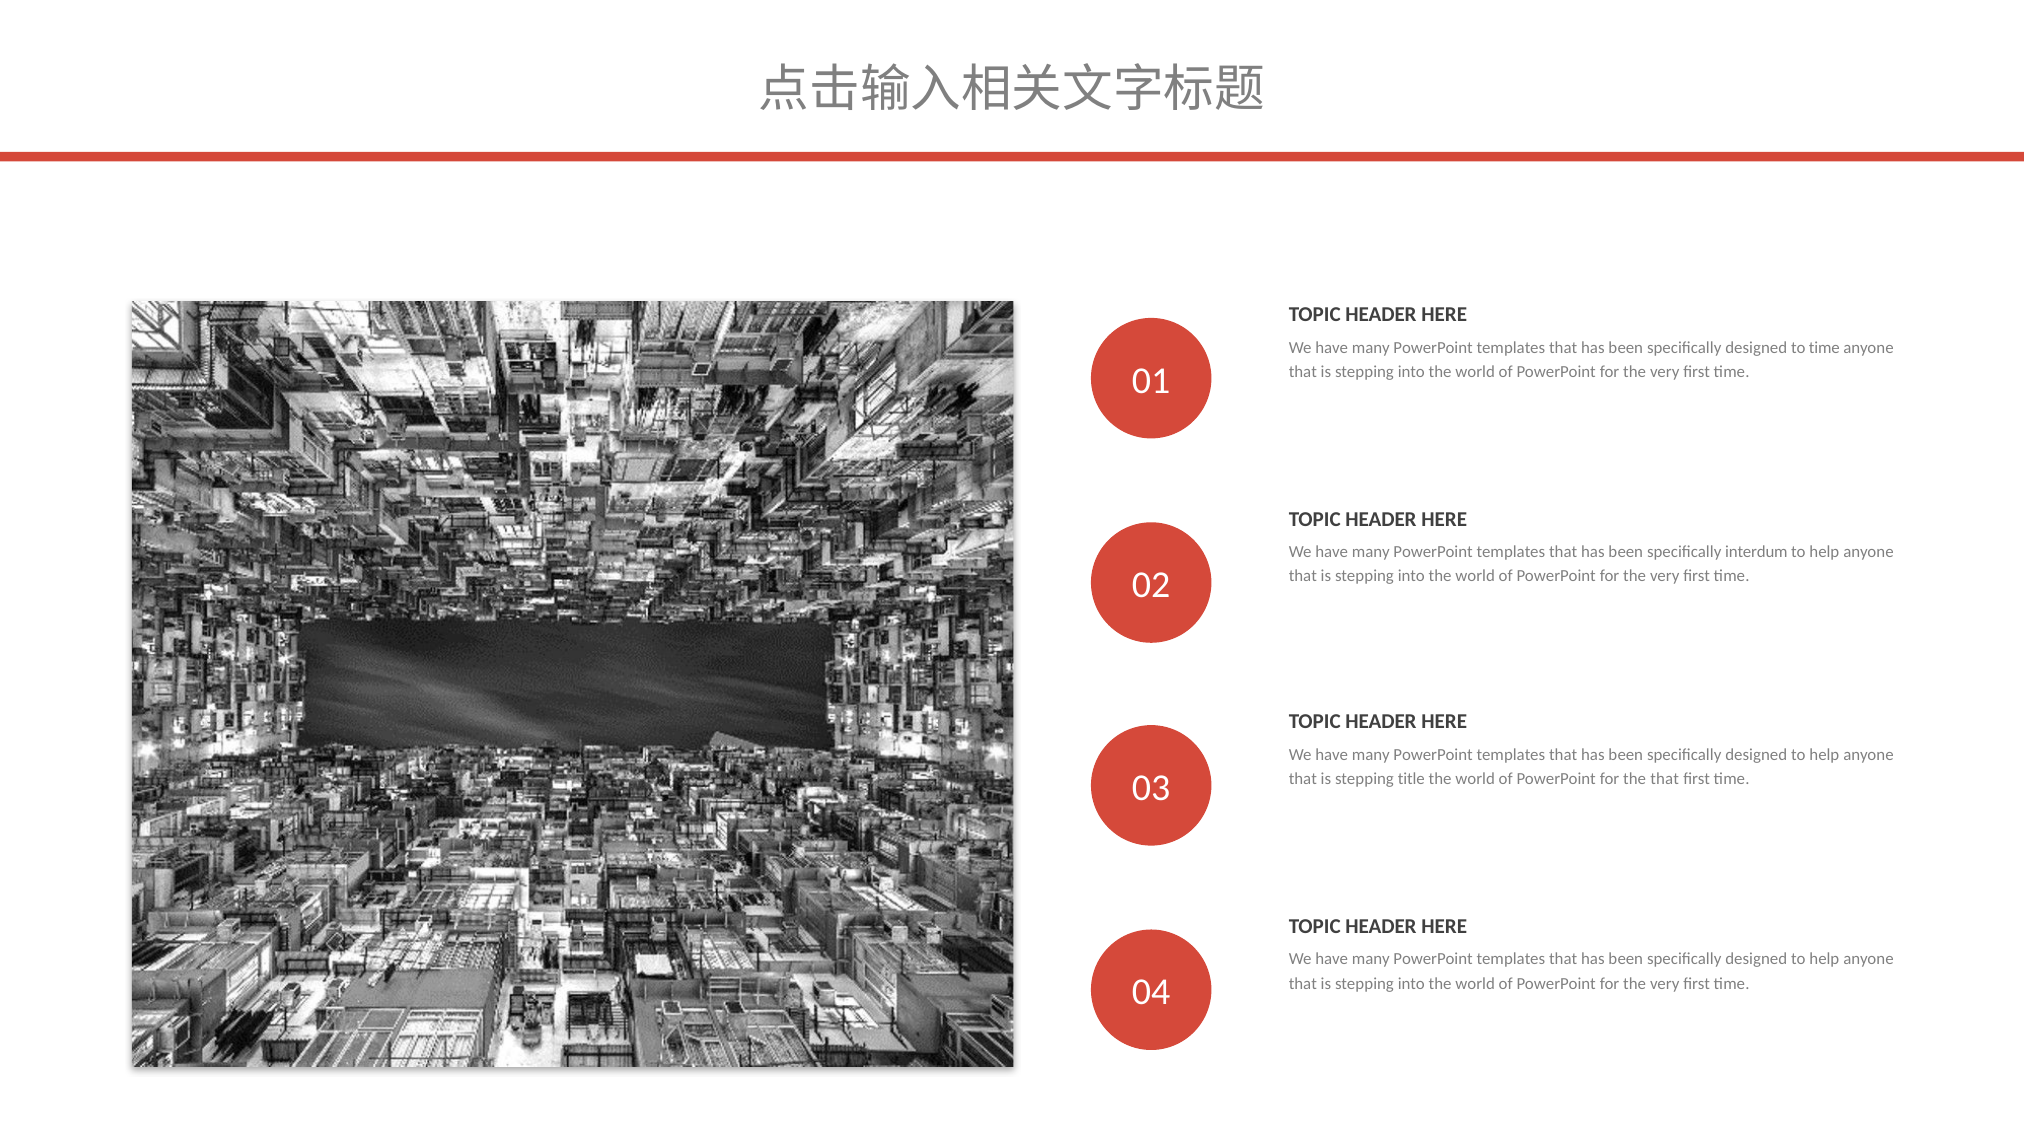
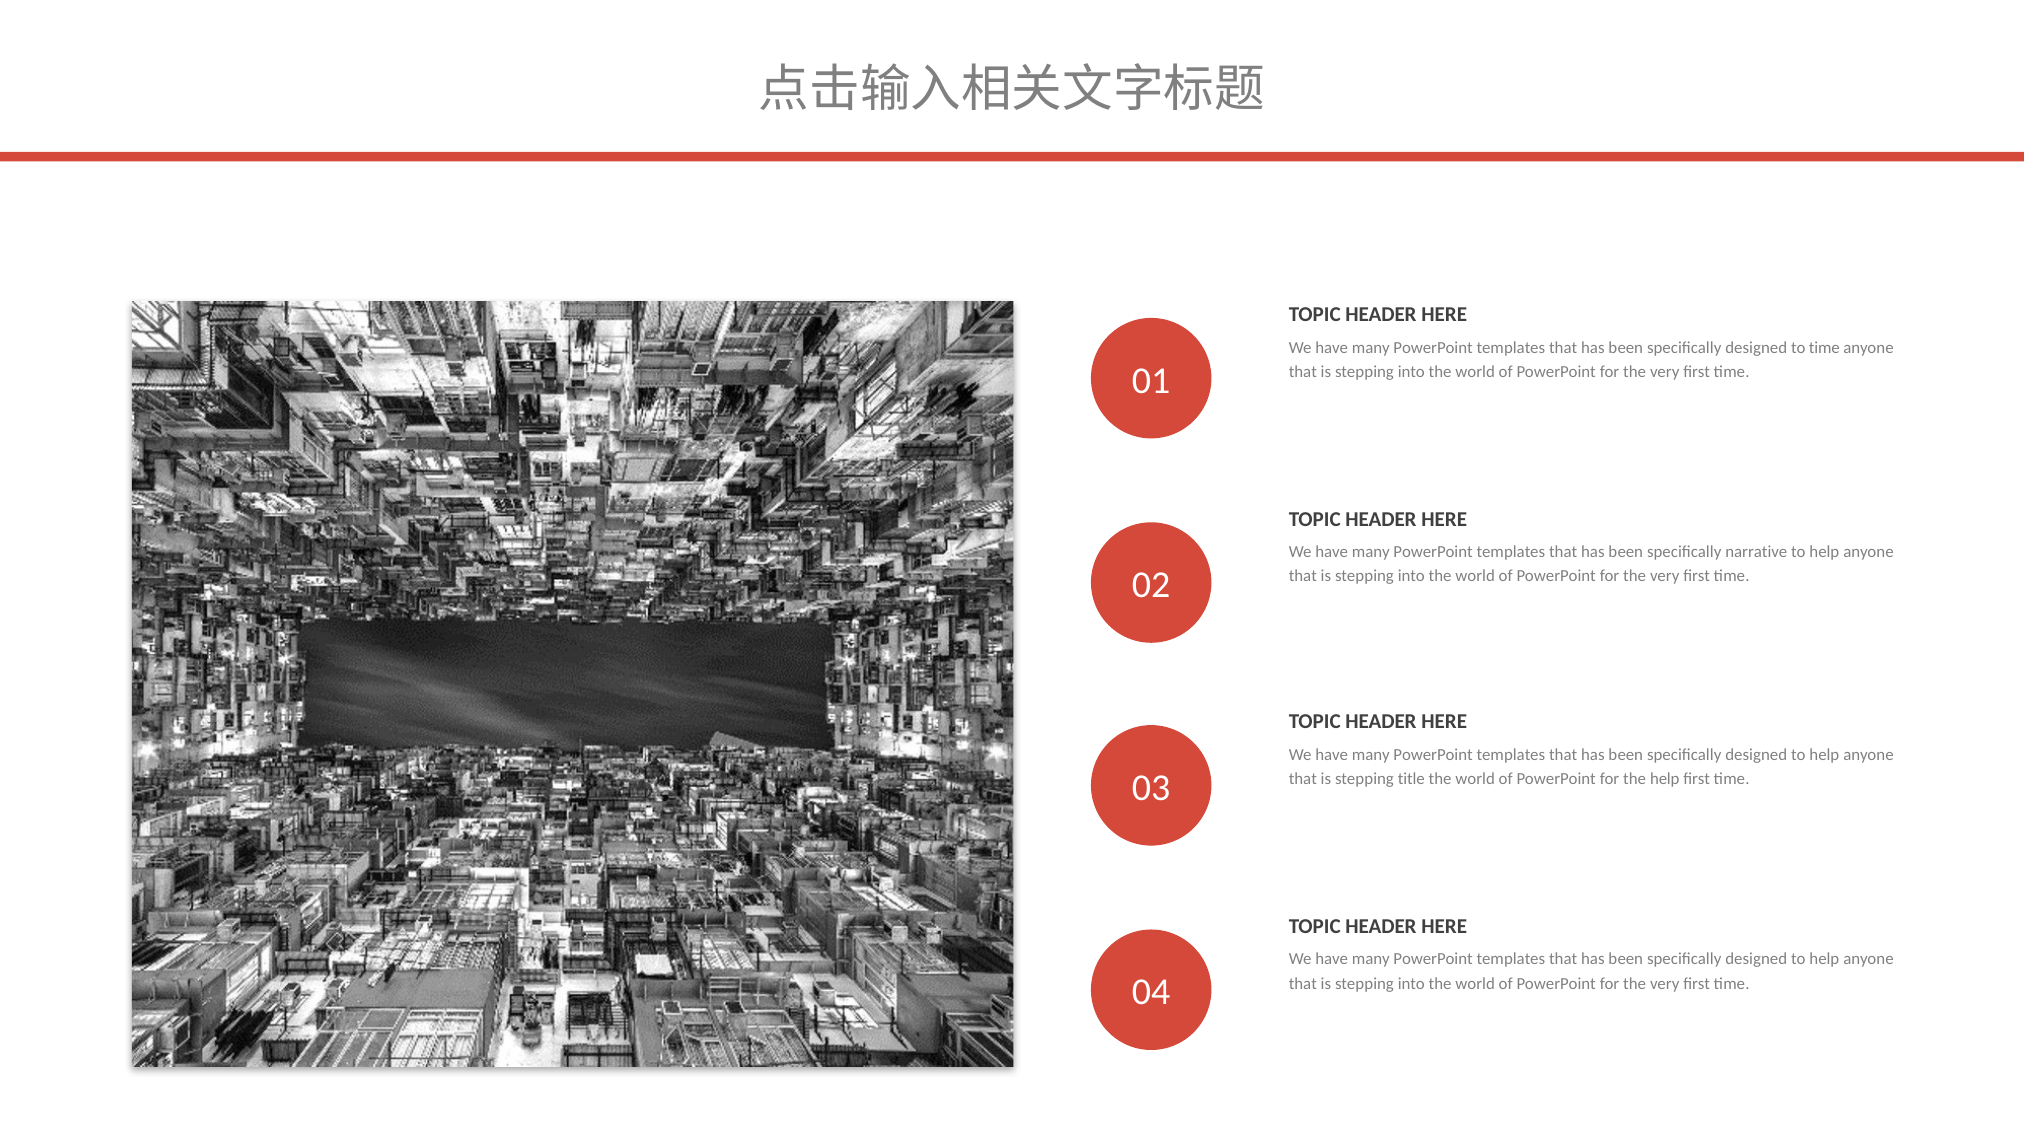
interdum: interdum -> narrative
the that: that -> help
